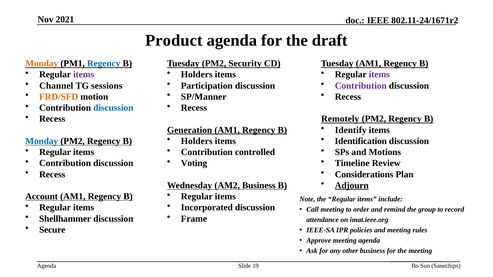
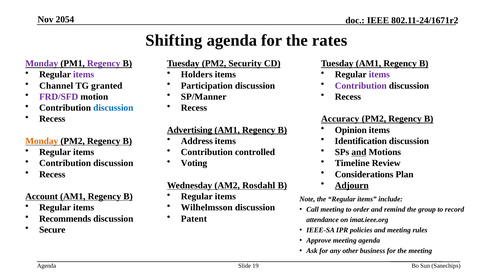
2021: 2021 -> 2054
Product: Product -> Shifting
draft: draft -> rates
Monday at (42, 64) colour: orange -> purple
Regency at (104, 64) colour: blue -> purple
sessions: sessions -> granted
FRD/SFD colour: orange -> purple
Remotely: Remotely -> Accuracy
Identify: Identify -> Opinion
Generation: Generation -> Advertising
Holders at (197, 141): Holders -> Address
Monday at (42, 141) colour: blue -> orange
and at (359, 152) underline: none -> present
AM2 Business: Business -> Rosdahl
Incorporated: Incorporated -> Wilhelmsson
Shellhammer: Shellhammer -> Recommends
Frame: Frame -> Patent
